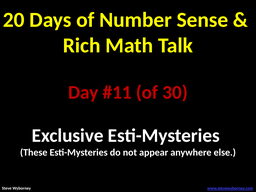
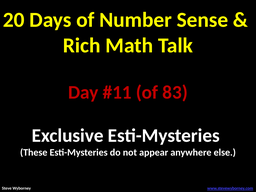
30: 30 -> 83
